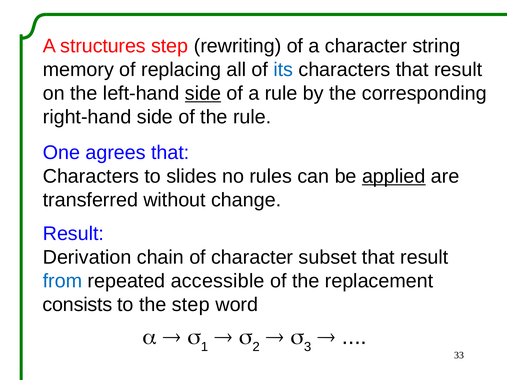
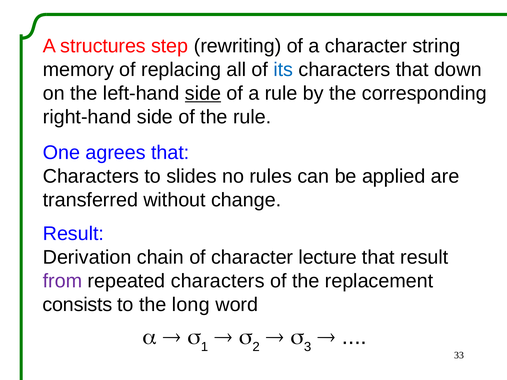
characters that result: result -> down
applied underline: present -> none
subset: subset -> lecture
from colour: blue -> purple
repeated accessible: accessible -> characters
the step: step -> long
